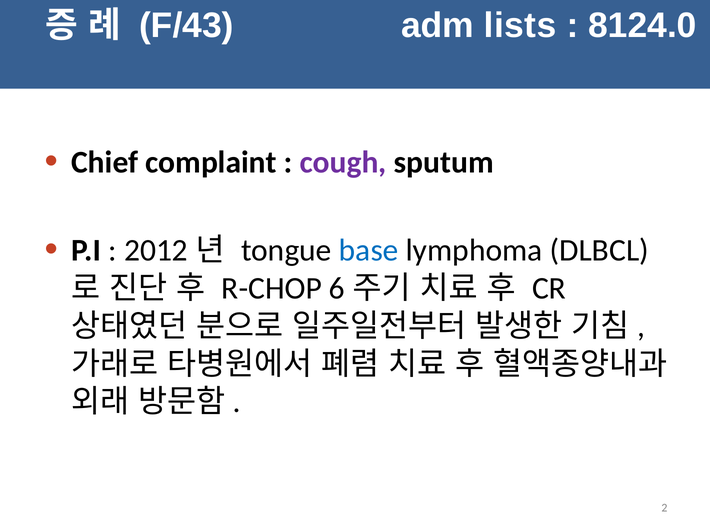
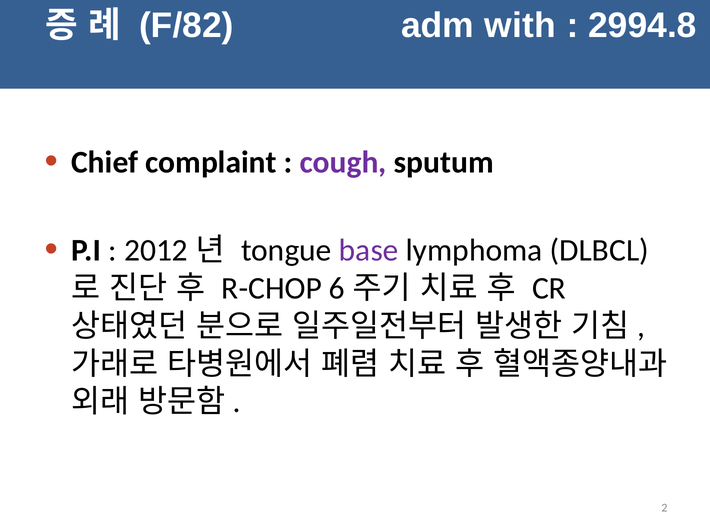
F/43: F/43 -> F/82
lists: lists -> with
8124.0: 8124.0 -> 2994.8
base colour: blue -> purple
